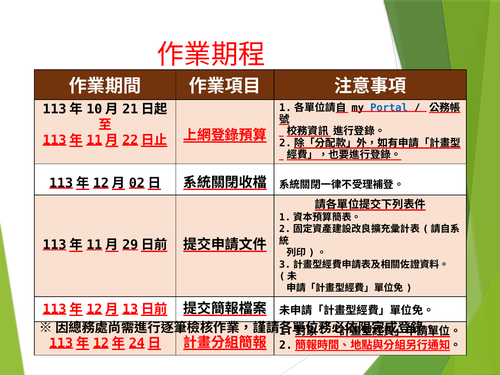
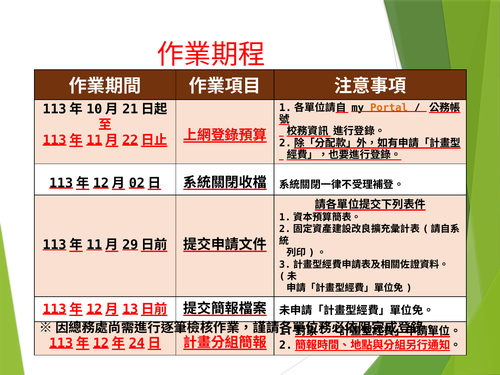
Portal colour: blue -> orange
